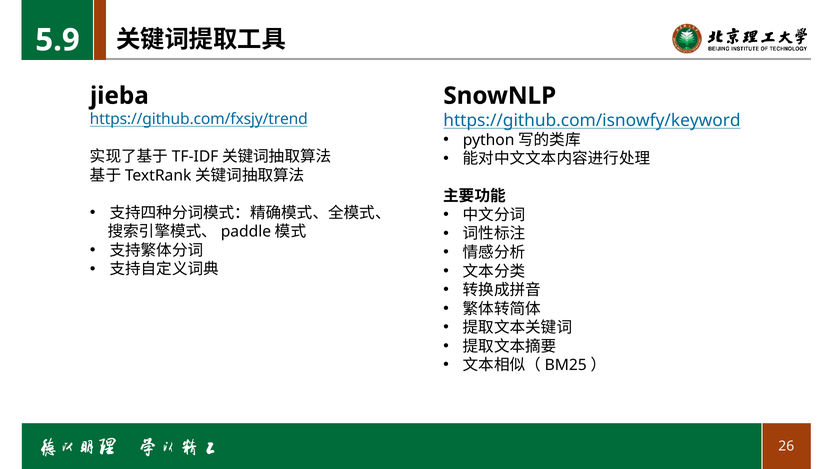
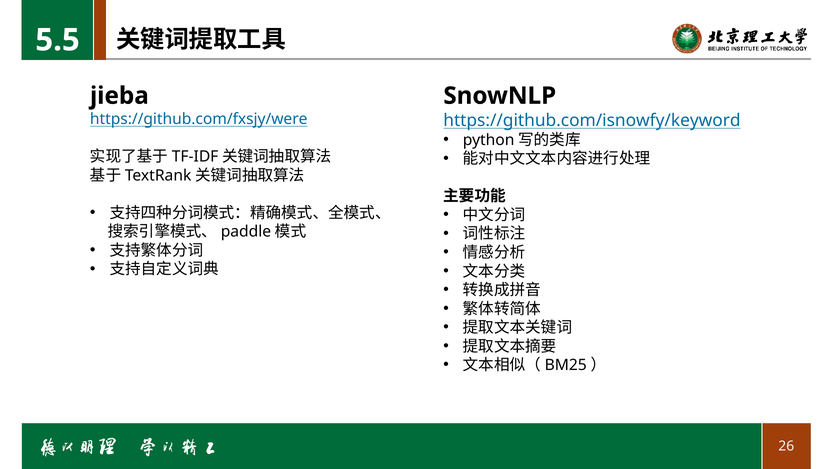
5.9: 5.9 -> 5.5
https://github.com/fxsjy/trend: https://github.com/fxsjy/trend -> https://github.com/fxsjy/were
